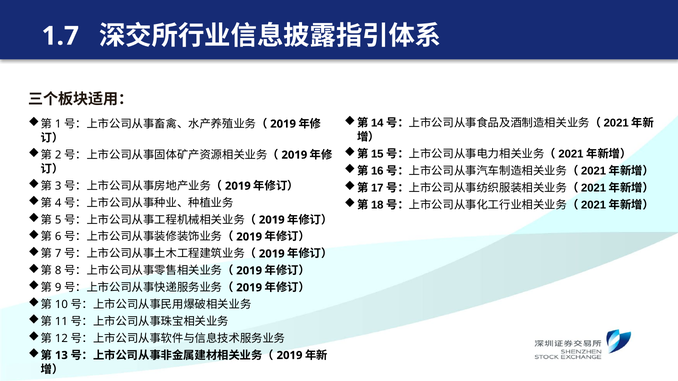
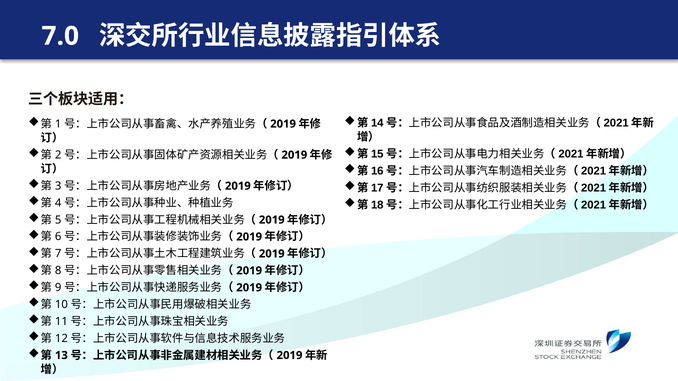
1.7: 1.7 -> 7.0
